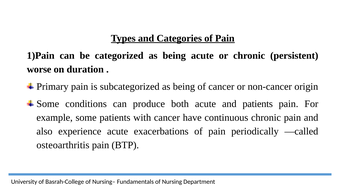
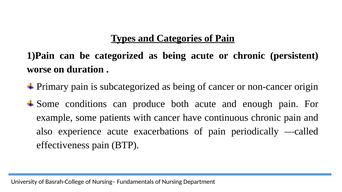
and patients: patients -> enough
osteoarthritis: osteoarthritis -> effectiveness
